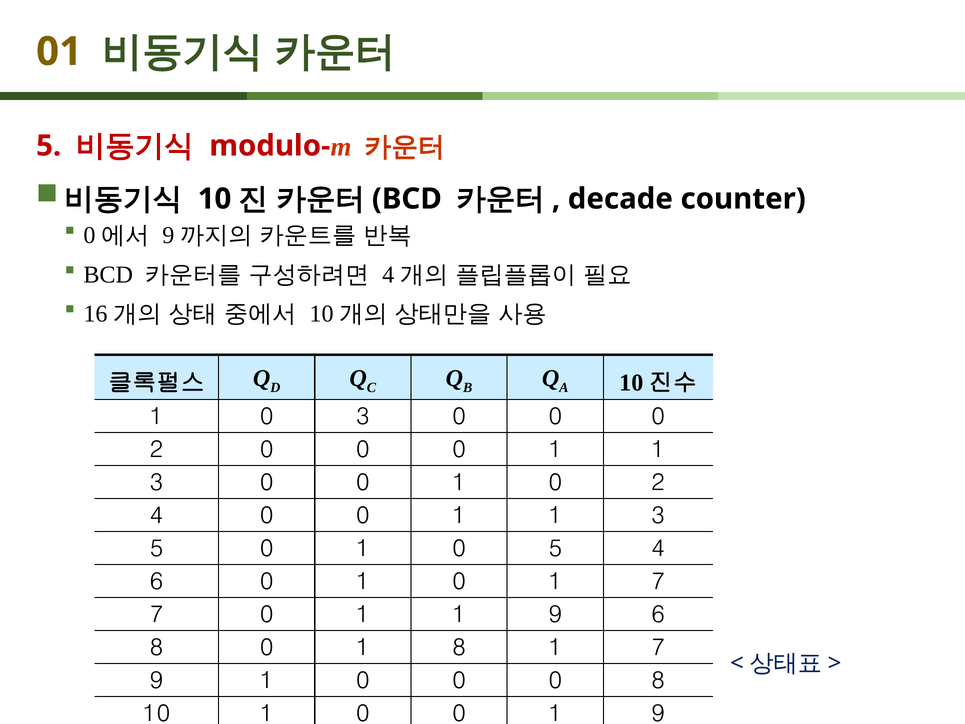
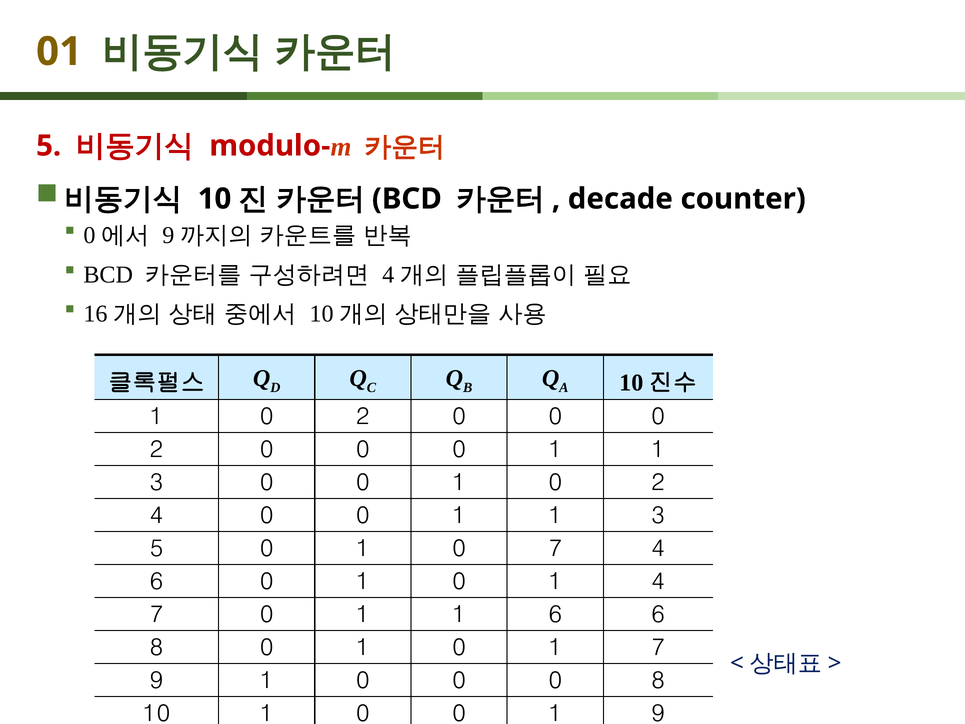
3 at (363, 417): 3 -> 2
0 5: 5 -> 7
0 1 7: 7 -> 4
1 1 9: 9 -> 6
8 0 1 8: 8 -> 0
